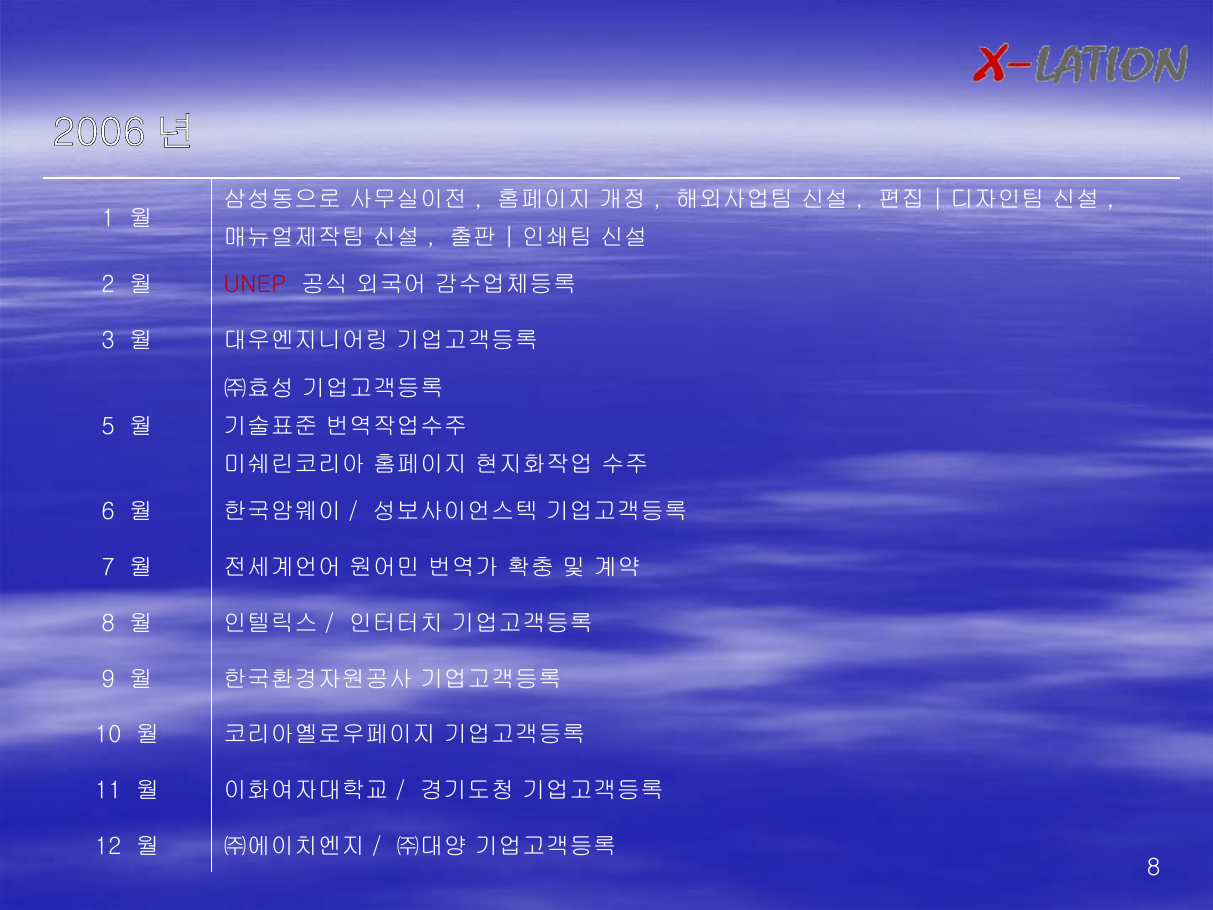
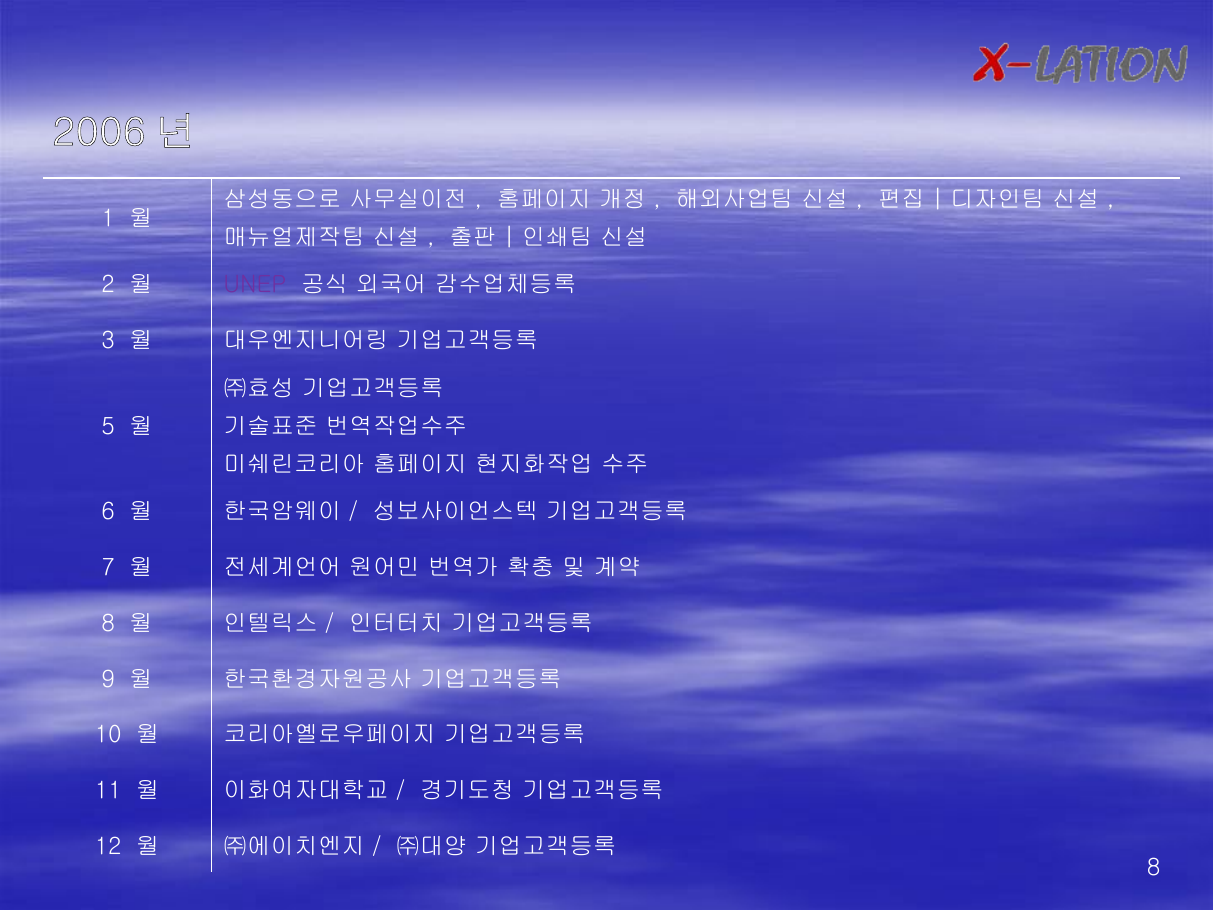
UNEP colour: red -> purple
